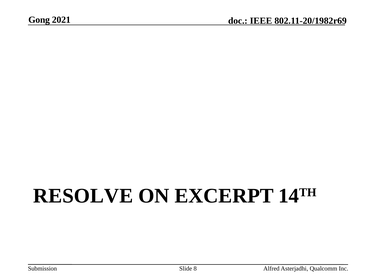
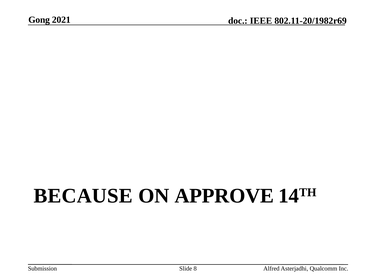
RESOLVE: RESOLVE -> BECAUSE
EXCERPT: EXCERPT -> APPROVE
